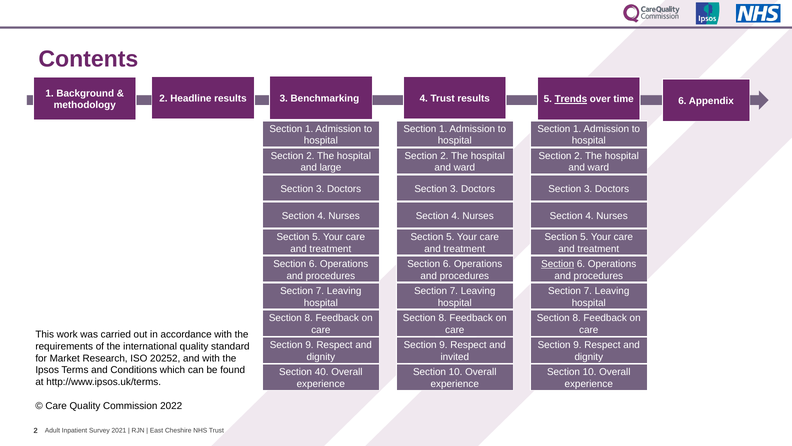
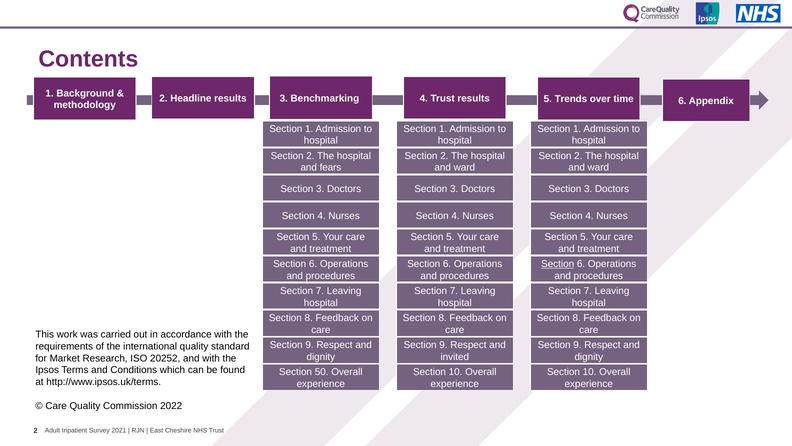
Trends underline: present -> none
large: large -> fears
40: 40 -> 50
